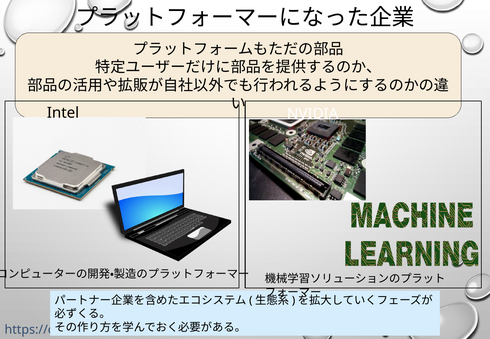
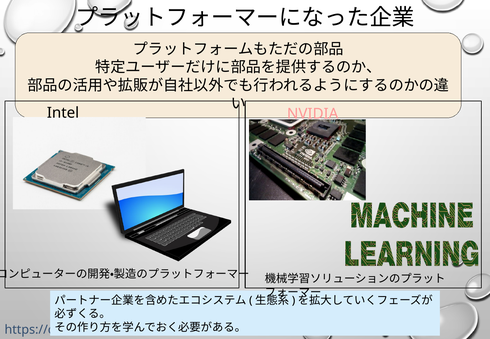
NVIDIA colour: white -> pink
